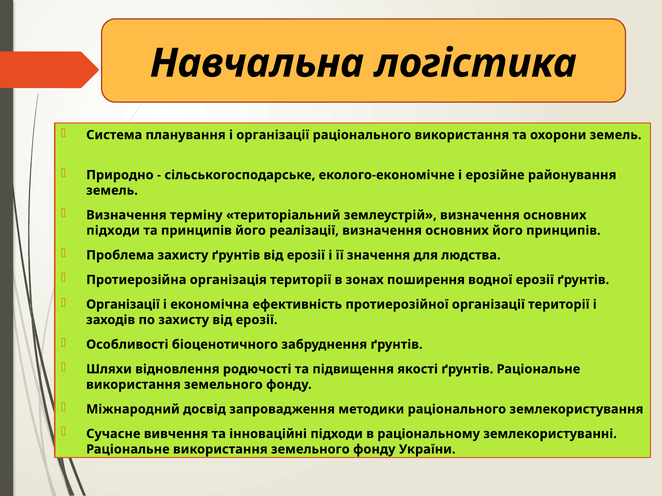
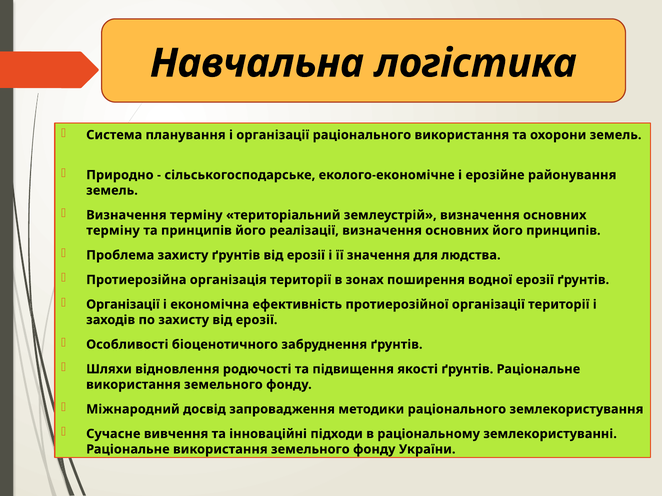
підходи at (113, 231): підходи -> терміну
